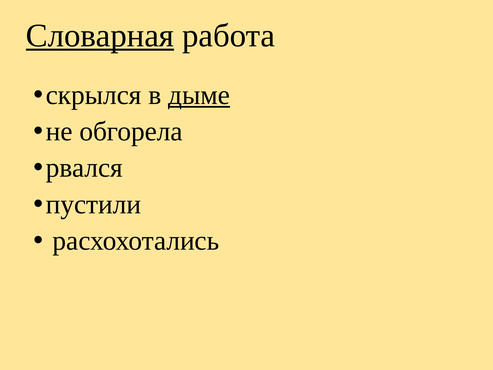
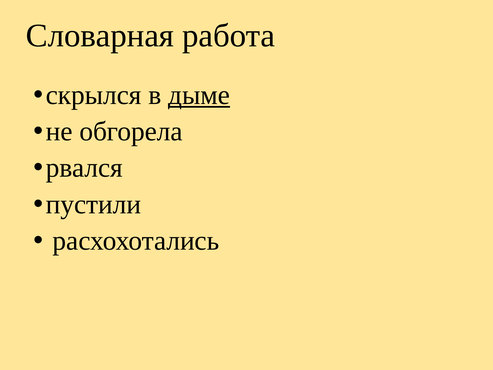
Словарная underline: present -> none
